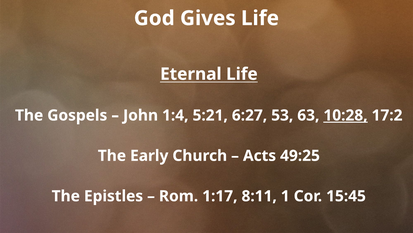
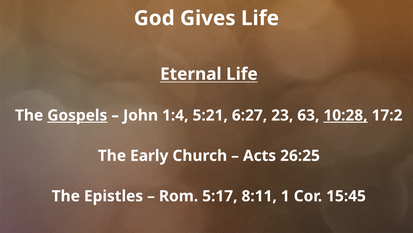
Gospels underline: none -> present
53: 53 -> 23
49:25: 49:25 -> 26:25
1:17: 1:17 -> 5:17
